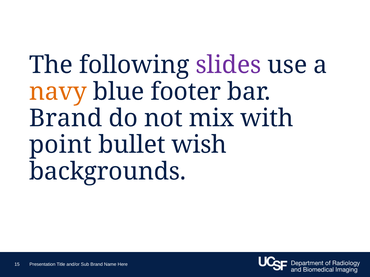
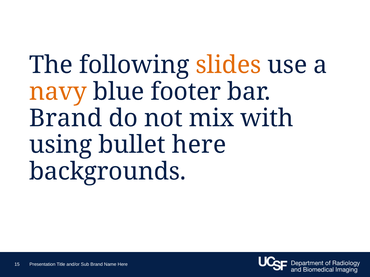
slides colour: purple -> orange
point: point -> using
bullet wish: wish -> here
